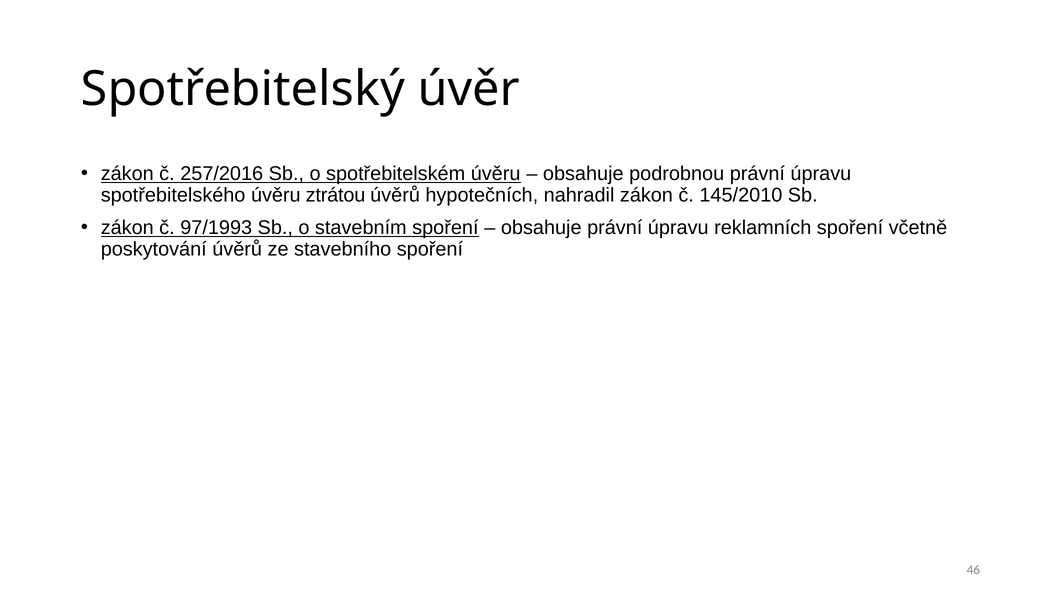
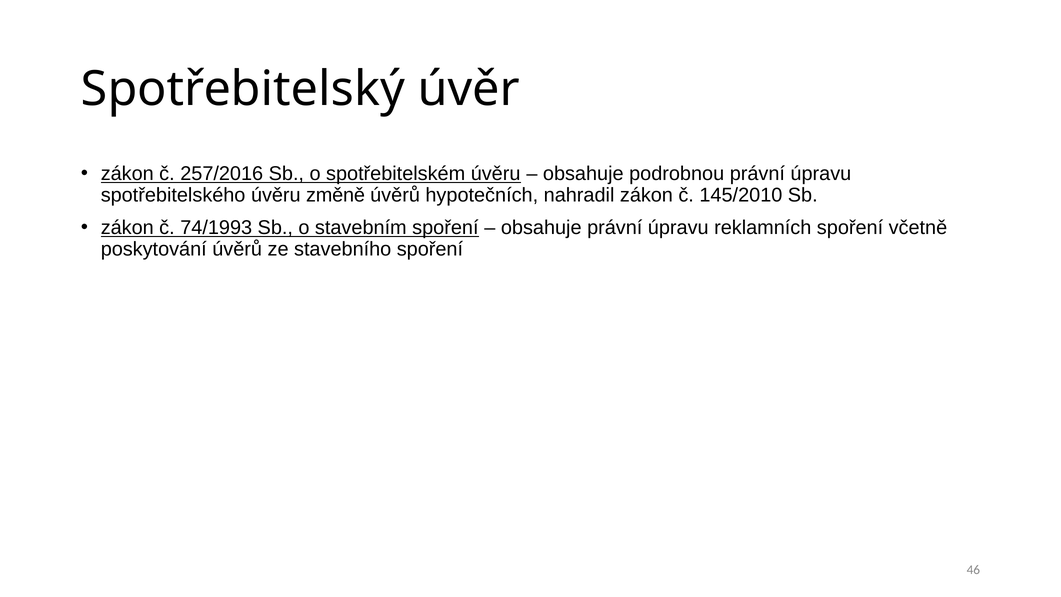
ztrátou: ztrátou -> změně
97/1993: 97/1993 -> 74/1993
